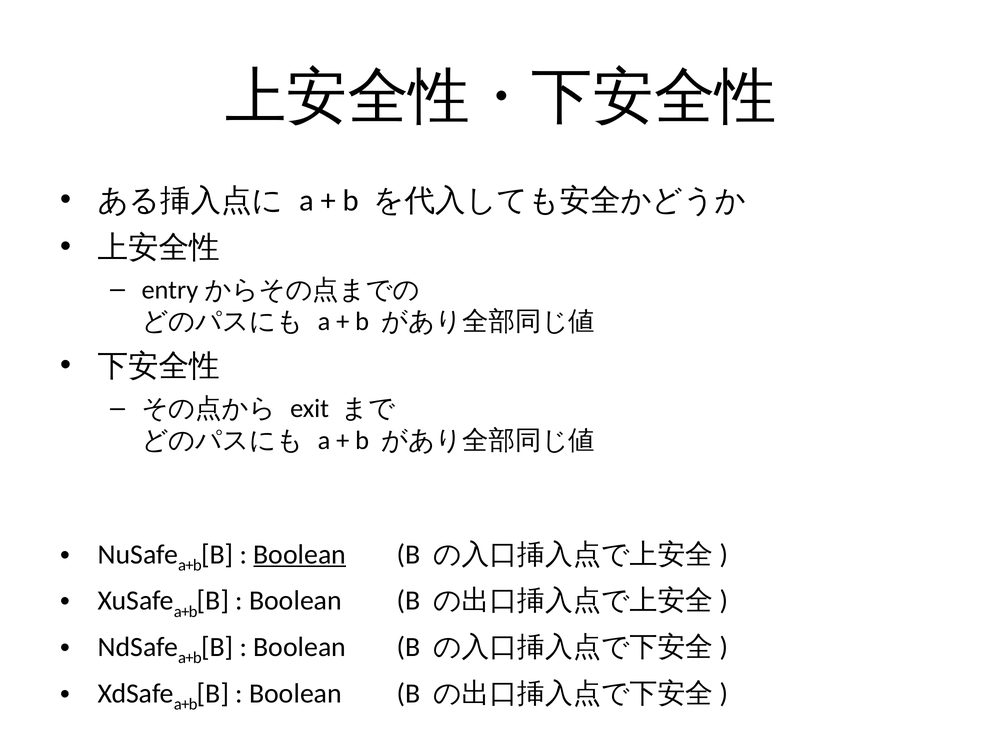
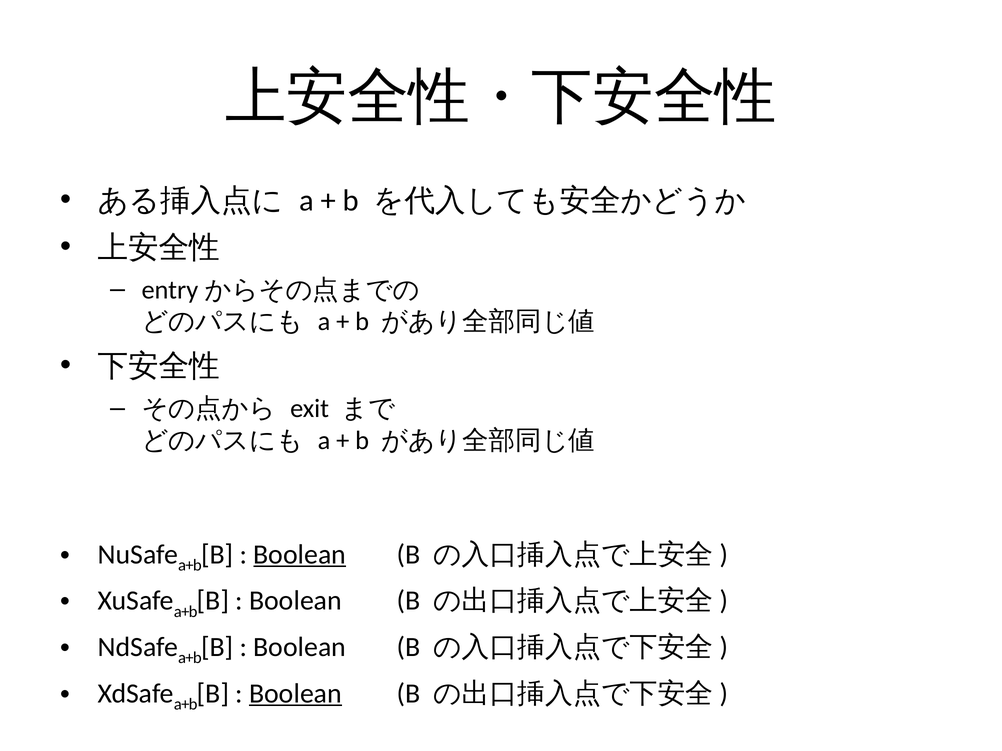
Boolean at (295, 694) underline: none -> present
